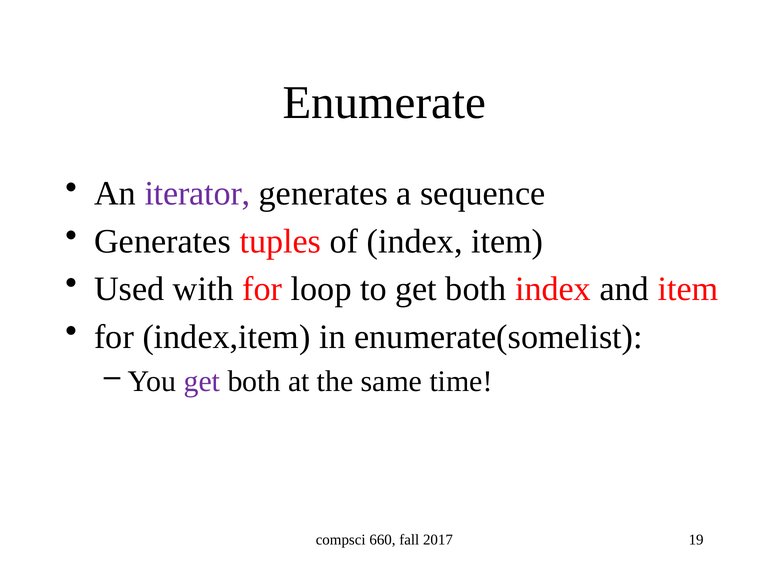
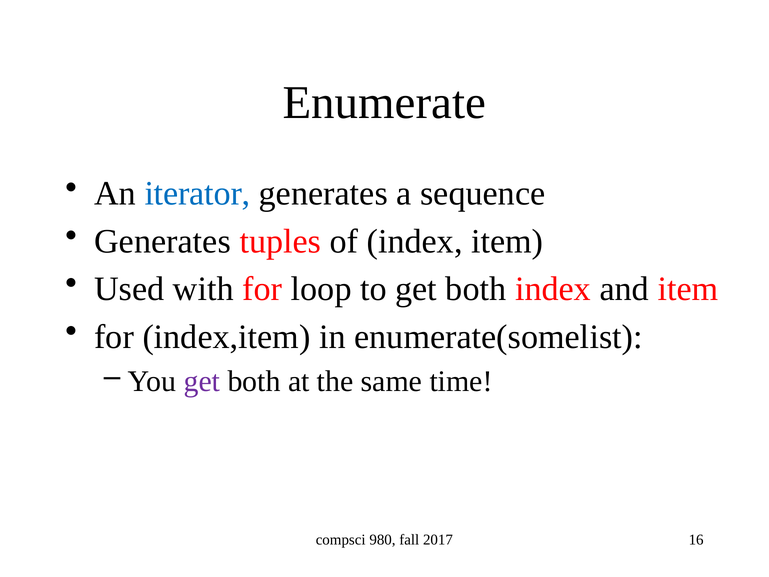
iterator colour: purple -> blue
660: 660 -> 980
19: 19 -> 16
